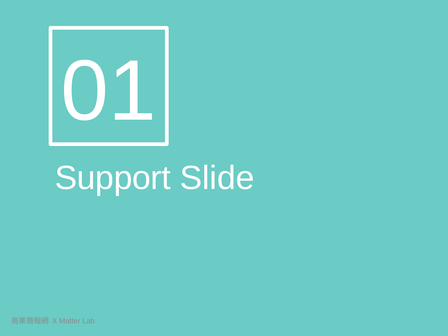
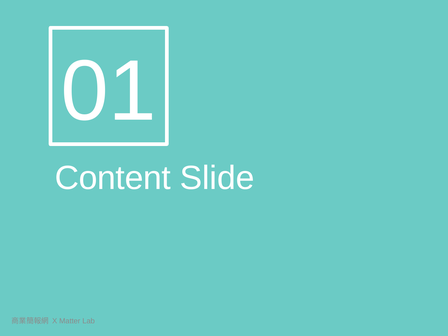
Support: Support -> Content
